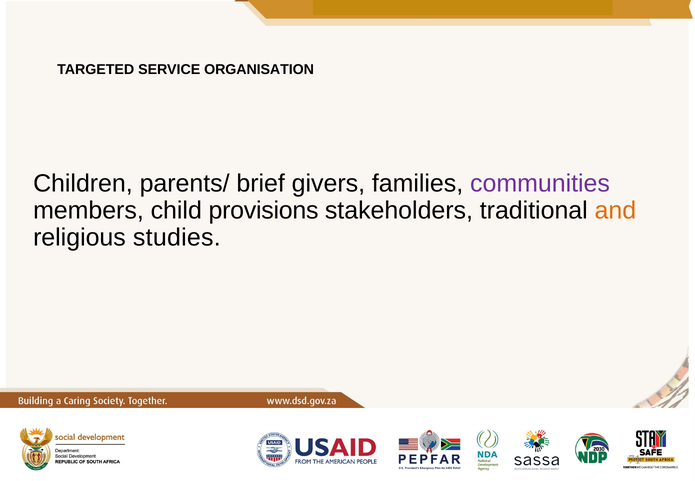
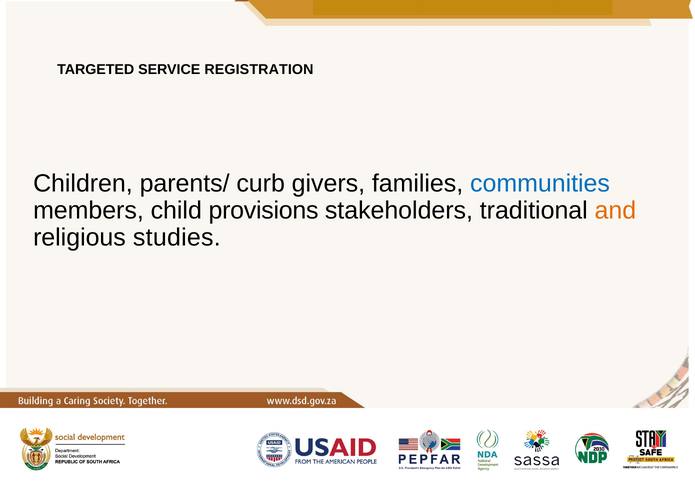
ORGANISATION: ORGANISATION -> REGISTRATION
brief: brief -> curb
communities colour: purple -> blue
